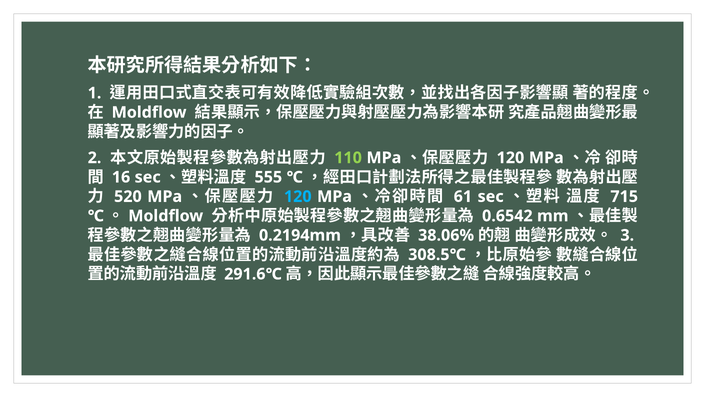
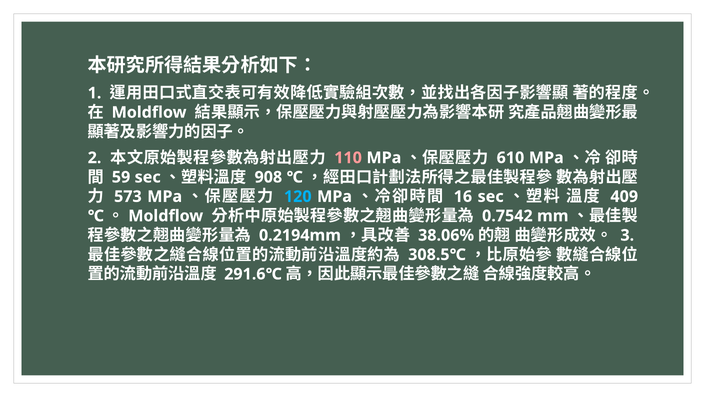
110 colour: light green -> pink
120 at (510, 158): 120 -> 610
16: 16 -> 59
555: 555 -> 908
520: 520 -> 573
61: 61 -> 16
715: 715 -> 409
0.6542: 0.6542 -> 0.7542
